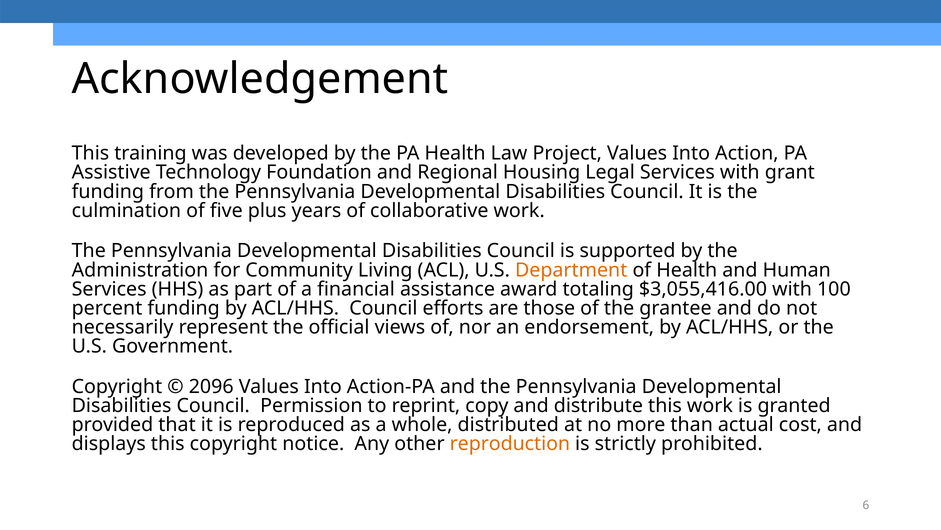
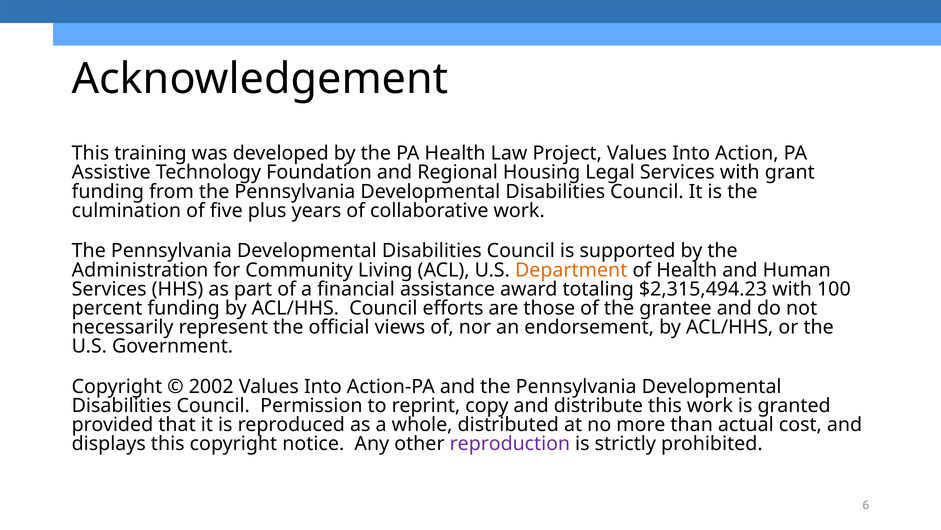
$3,055,416.00: $3,055,416.00 -> $2,315,494.23
2096: 2096 -> 2002
reproduction colour: orange -> purple
